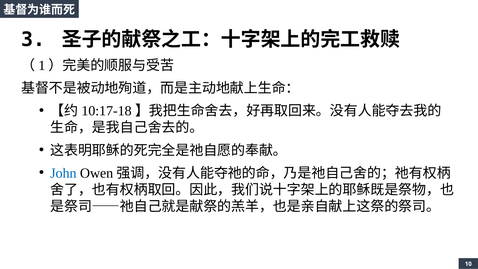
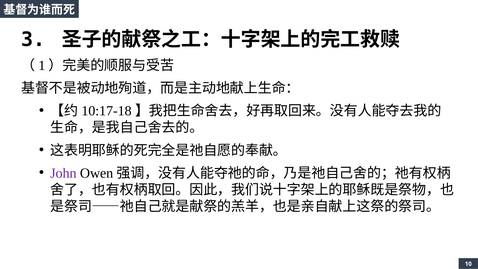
John colour: blue -> purple
